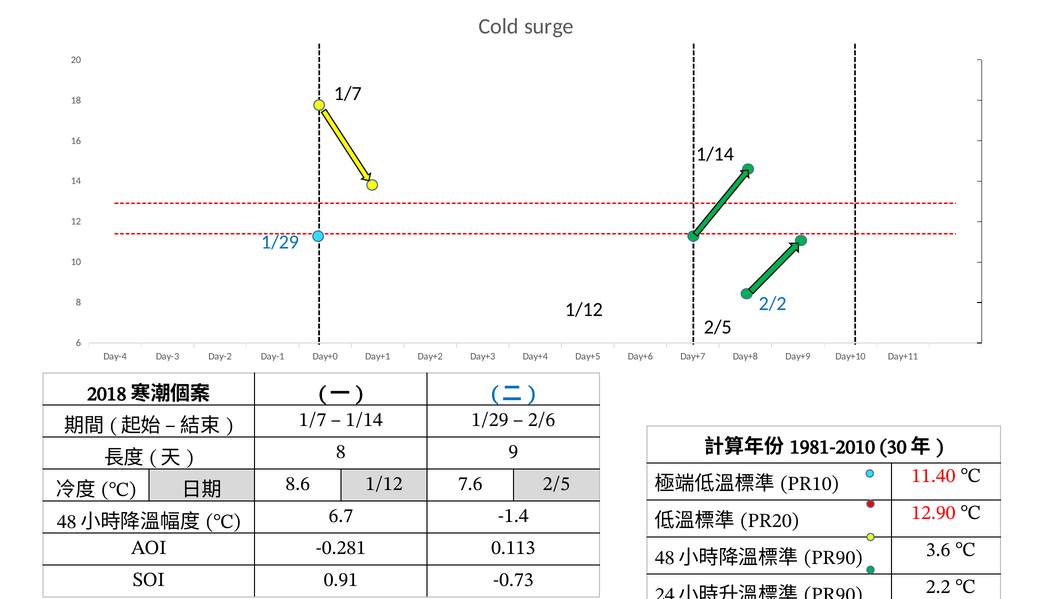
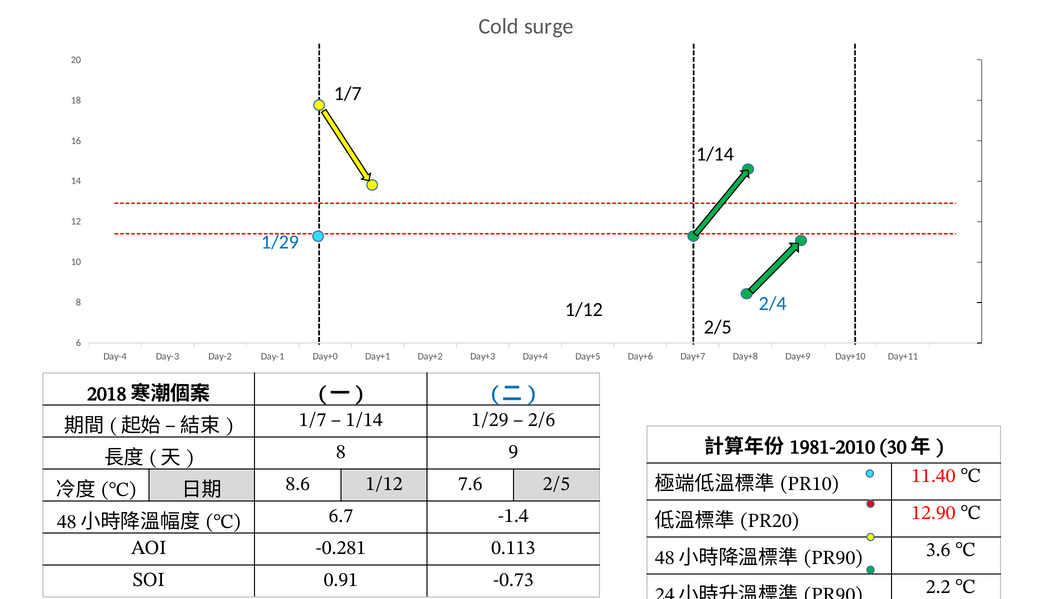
2/2: 2/2 -> 2/4
